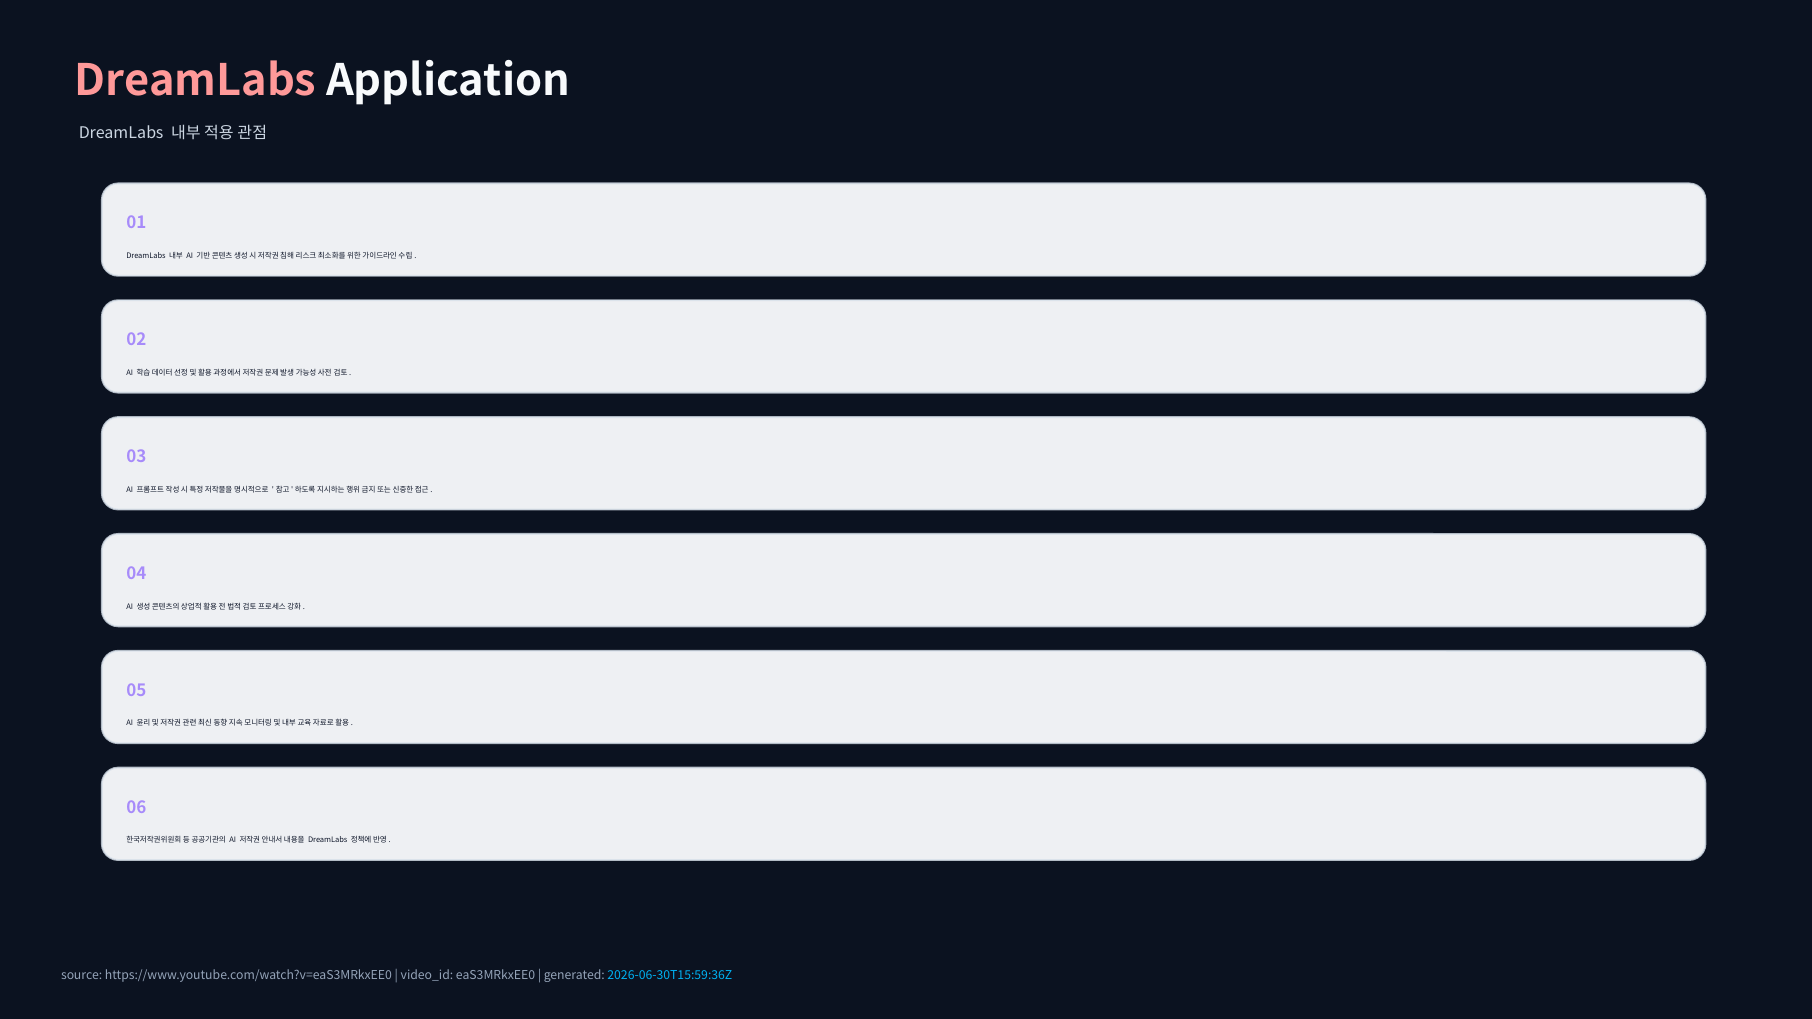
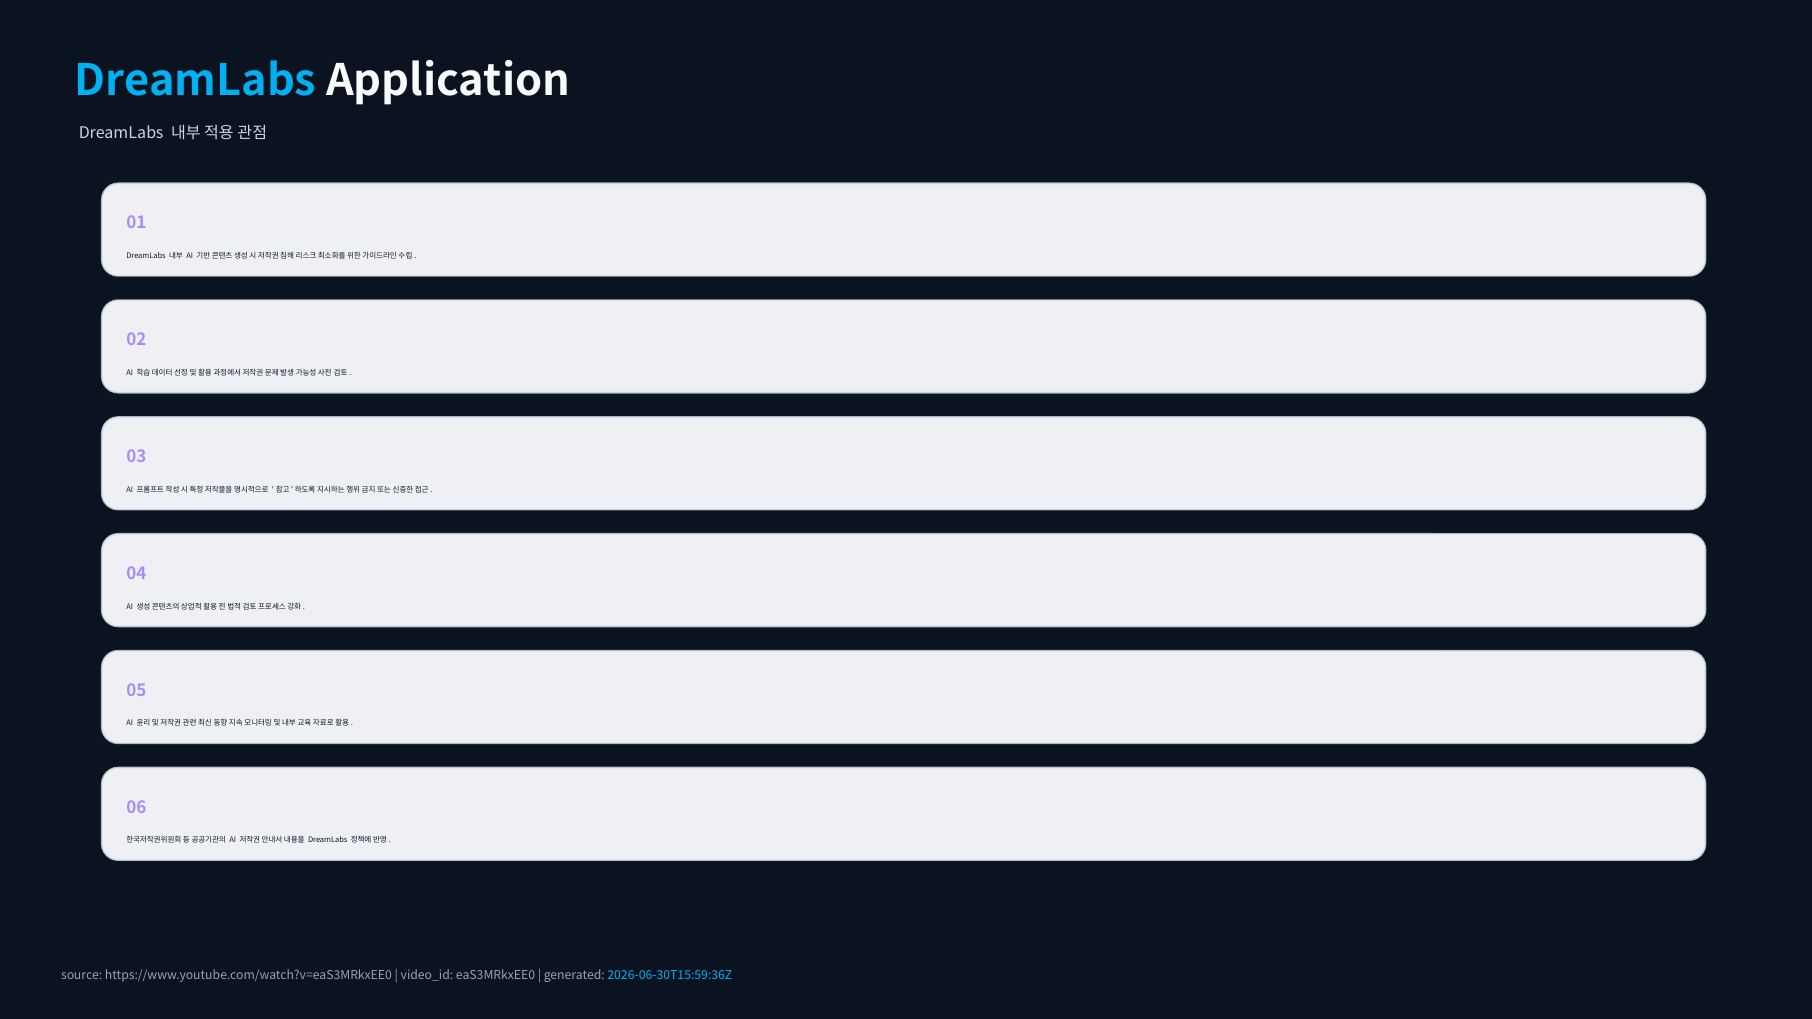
DreamLabs at (196, 81) colour: pink -> light blue
